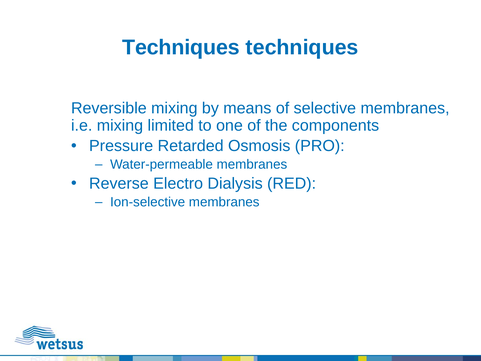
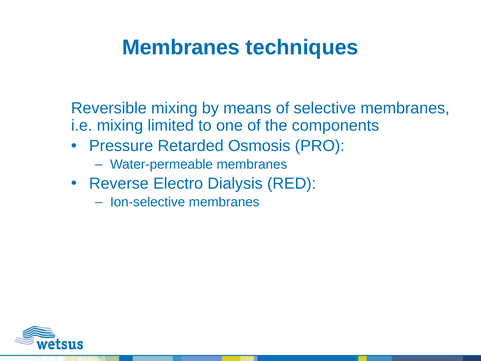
Techniques at (181, 47): Techniques -> Membranes
